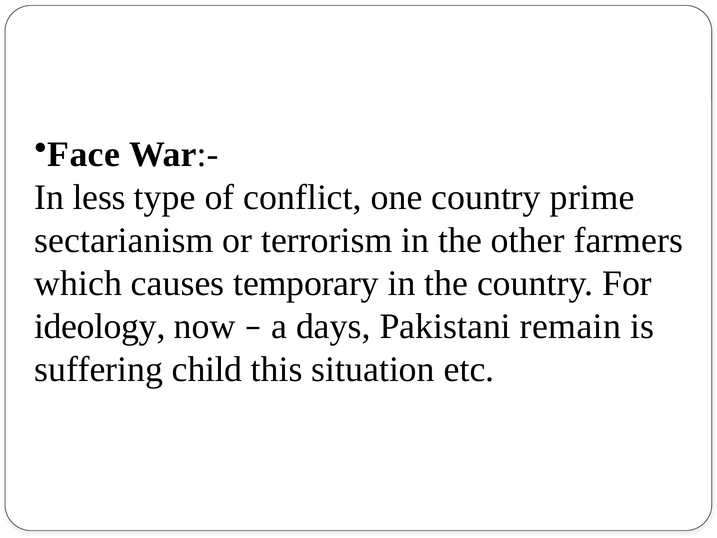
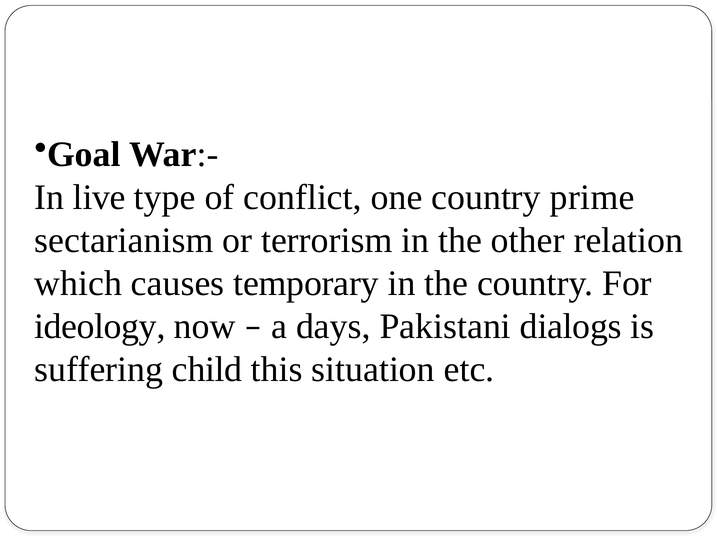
Face: Face -> Goal
less: less -> live
farmers: farmers -> relation
remain: remain -> dialogs
